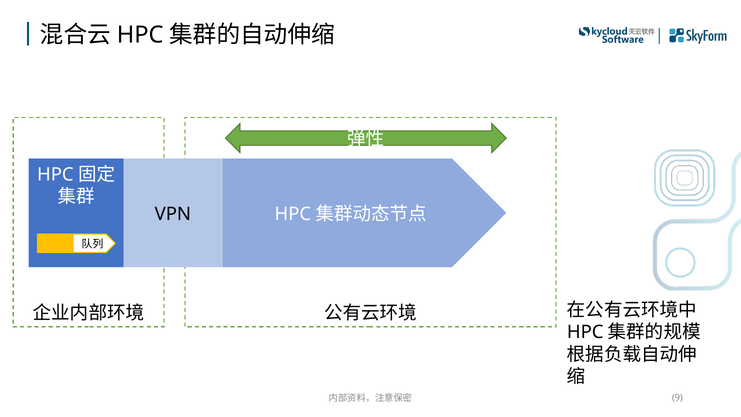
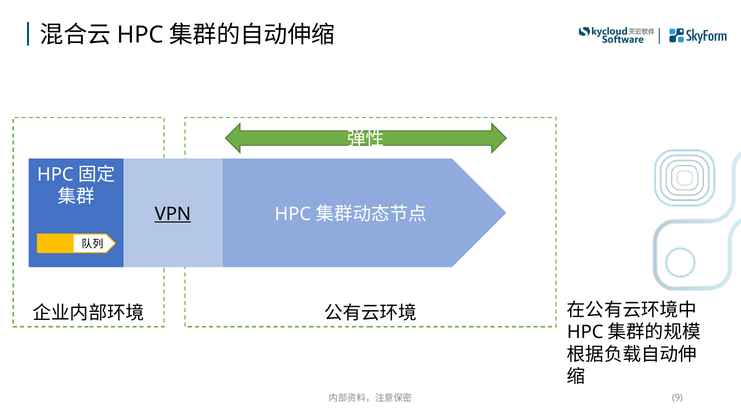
VPN underline: none -> present
